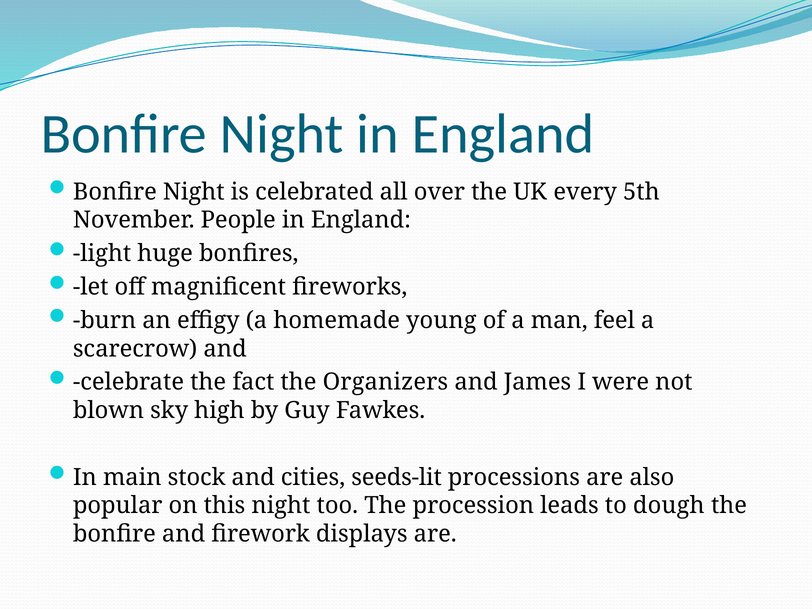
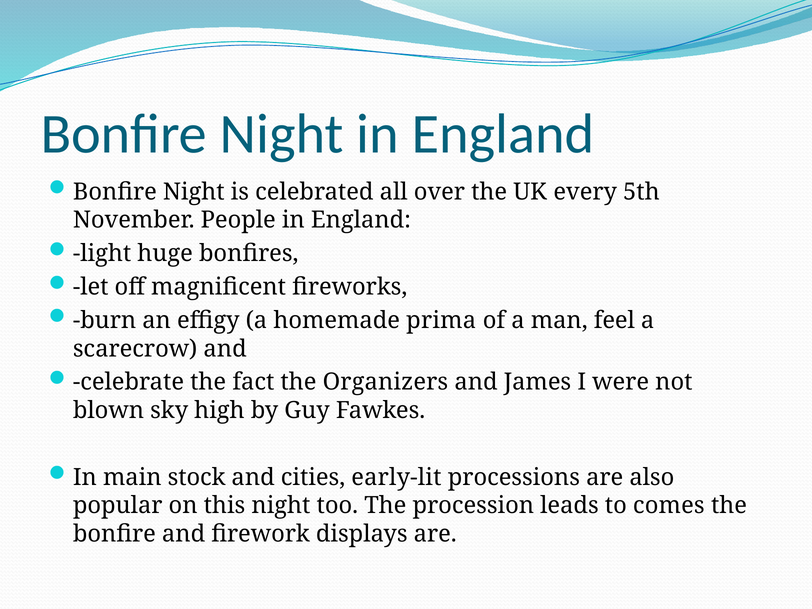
young: young -> prima
seeds-lit: seeds-lit -> early-lit
dough: dough -> comes
